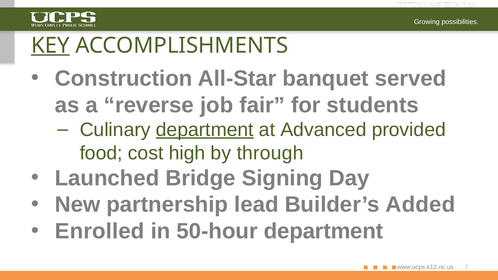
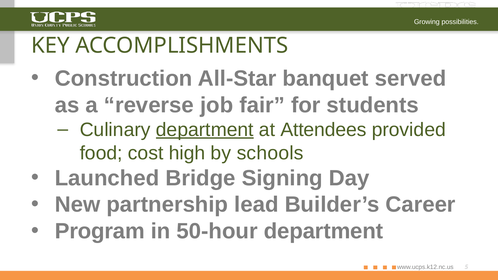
KEY underline: present -> none
Advanced: Advanced -> Attendees
through: through -> schools
Added: Added -> Career
Enrolled: Enrolled -> Program
